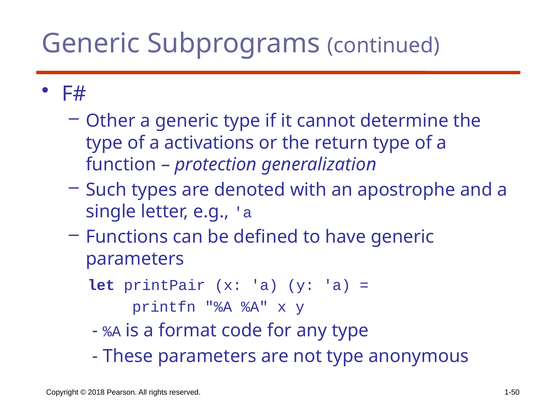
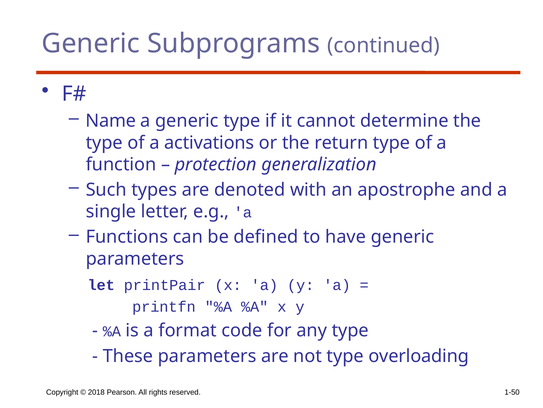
Other: Other -> Name
anonymous: anonymous -> overloading
